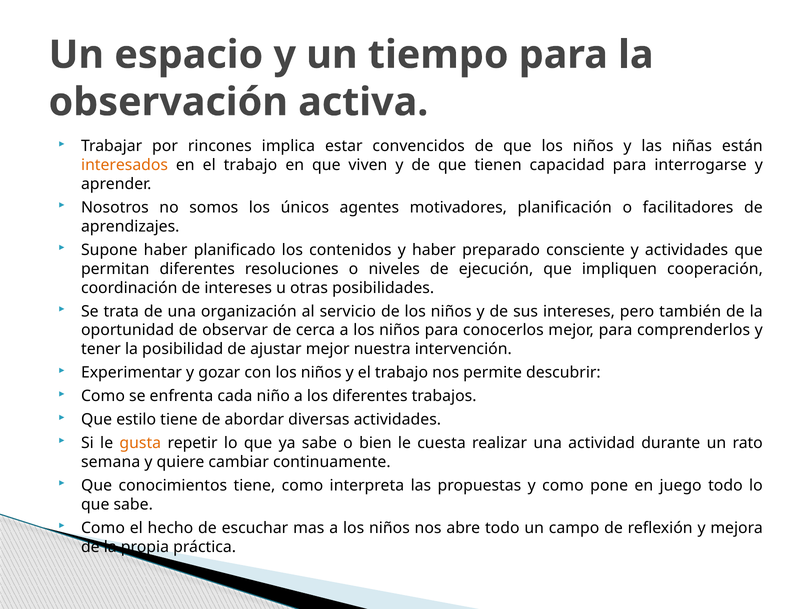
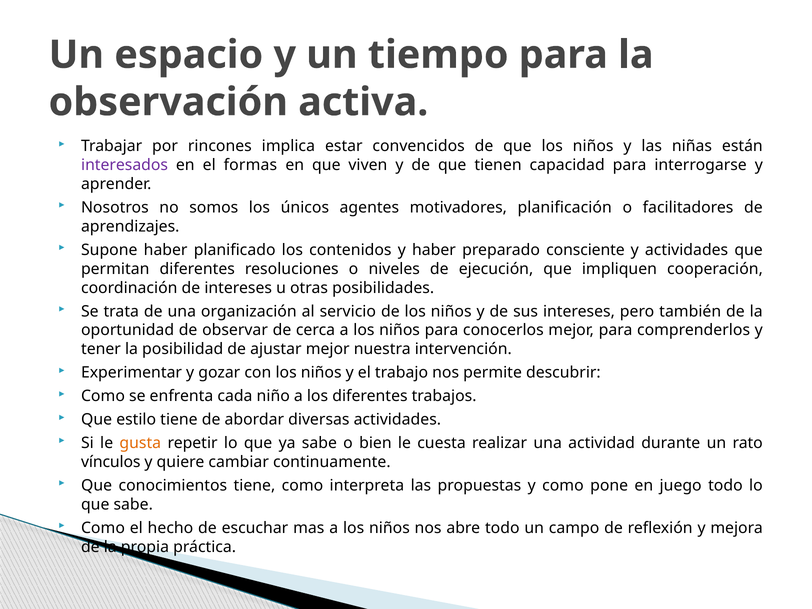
interesados colour: orange -> purple
en el trabajo: trabajo -> formas
semana: semana -> vínculos
